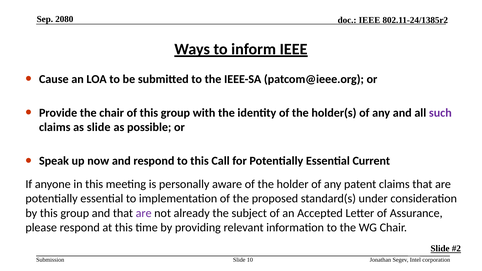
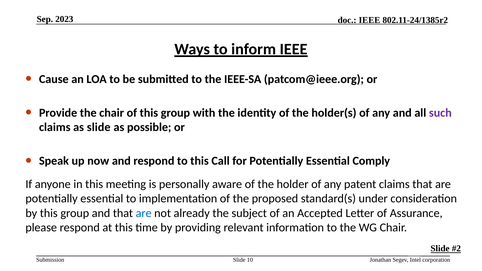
2080: 2080 -> 2023
Current: Current -> Comply
are at (144, 213) colour: purple -> blue
